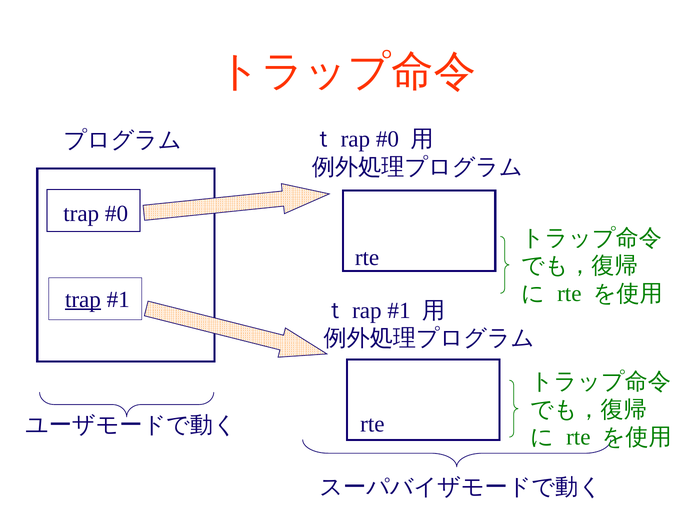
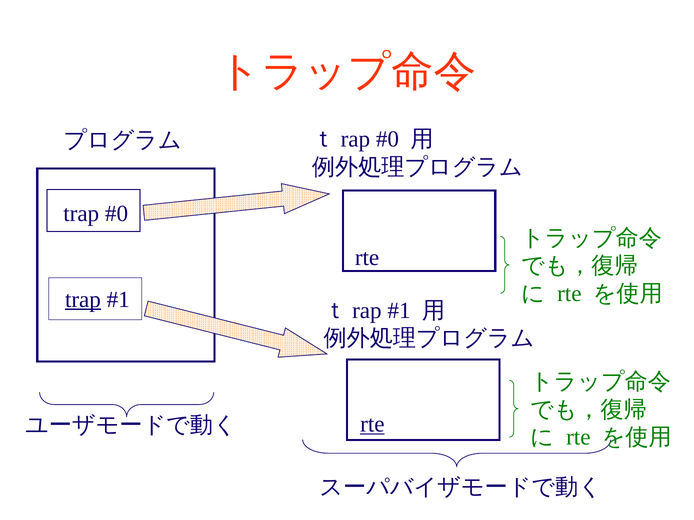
rte at (372, 424) underline: none -> present
